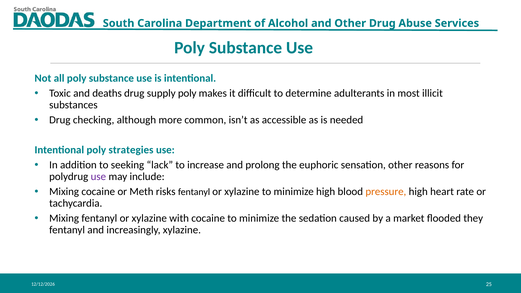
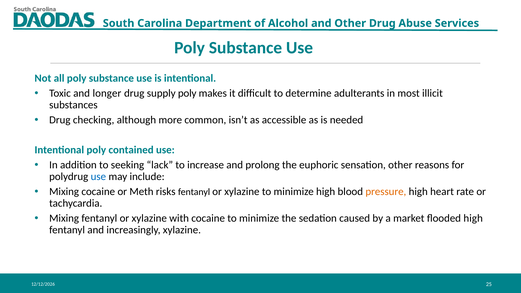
deaths: deaths -> longer
strategies: strategies -> contained
use at (98, 177) colour: purple -> blue
flooded they: they -> high
